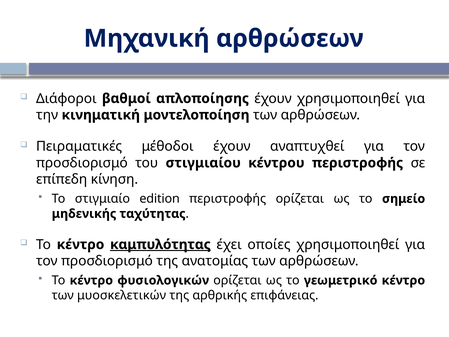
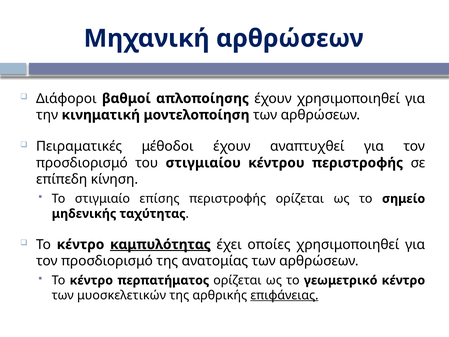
edition: edition -> επίσης
φυσιολογικών: φυσιολογικών -> περπατήματος
επιφάνειας underline: none -> present
